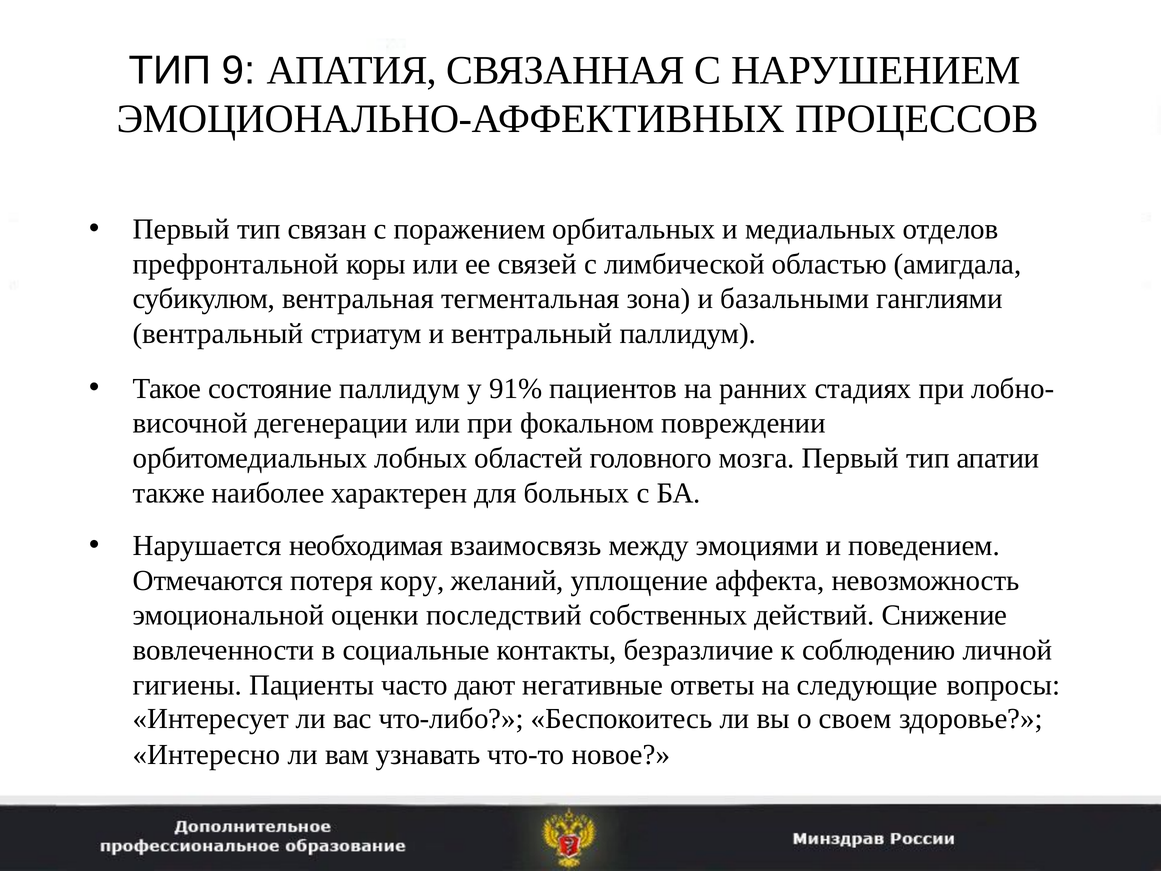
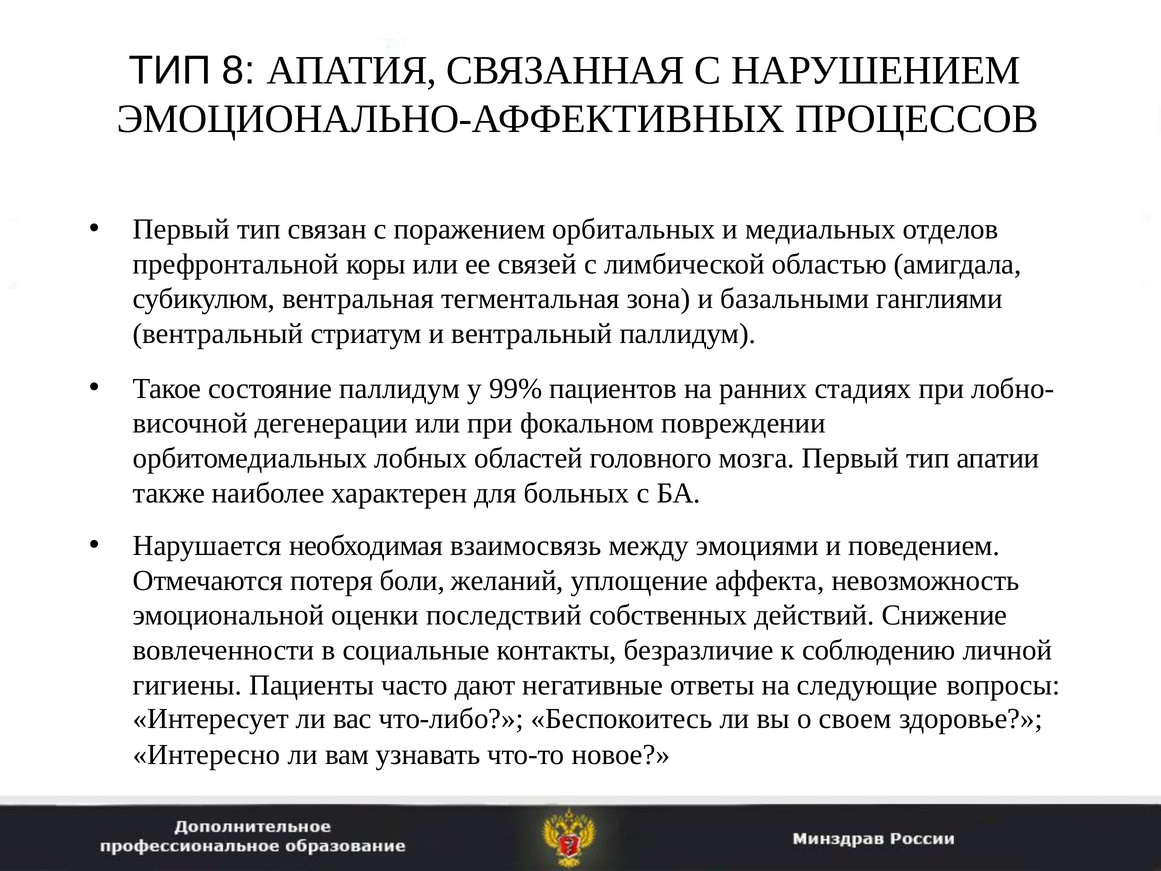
9: 9 -> 8
91%: 91% -> 99%
кору: кору -> боли
